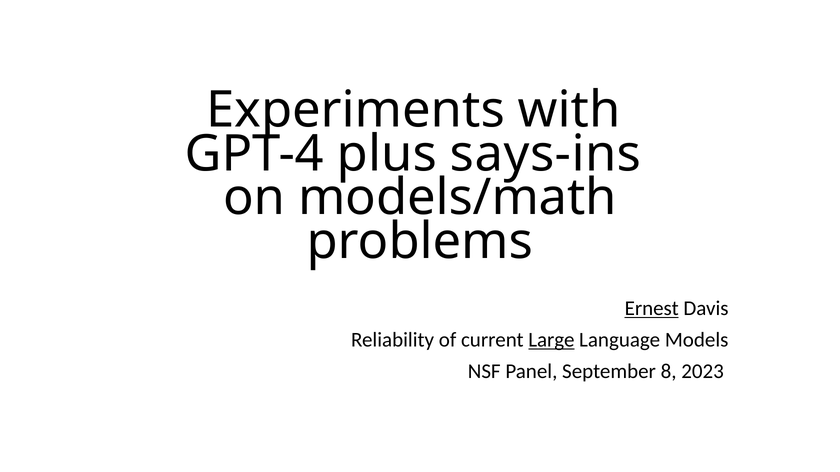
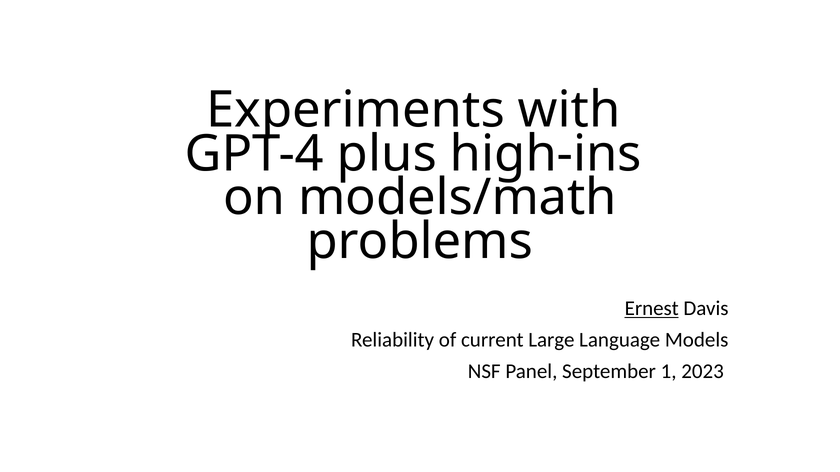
says-ins: says-ins -> high-ins
Large underline: present -> none
8: 8 -> 1
